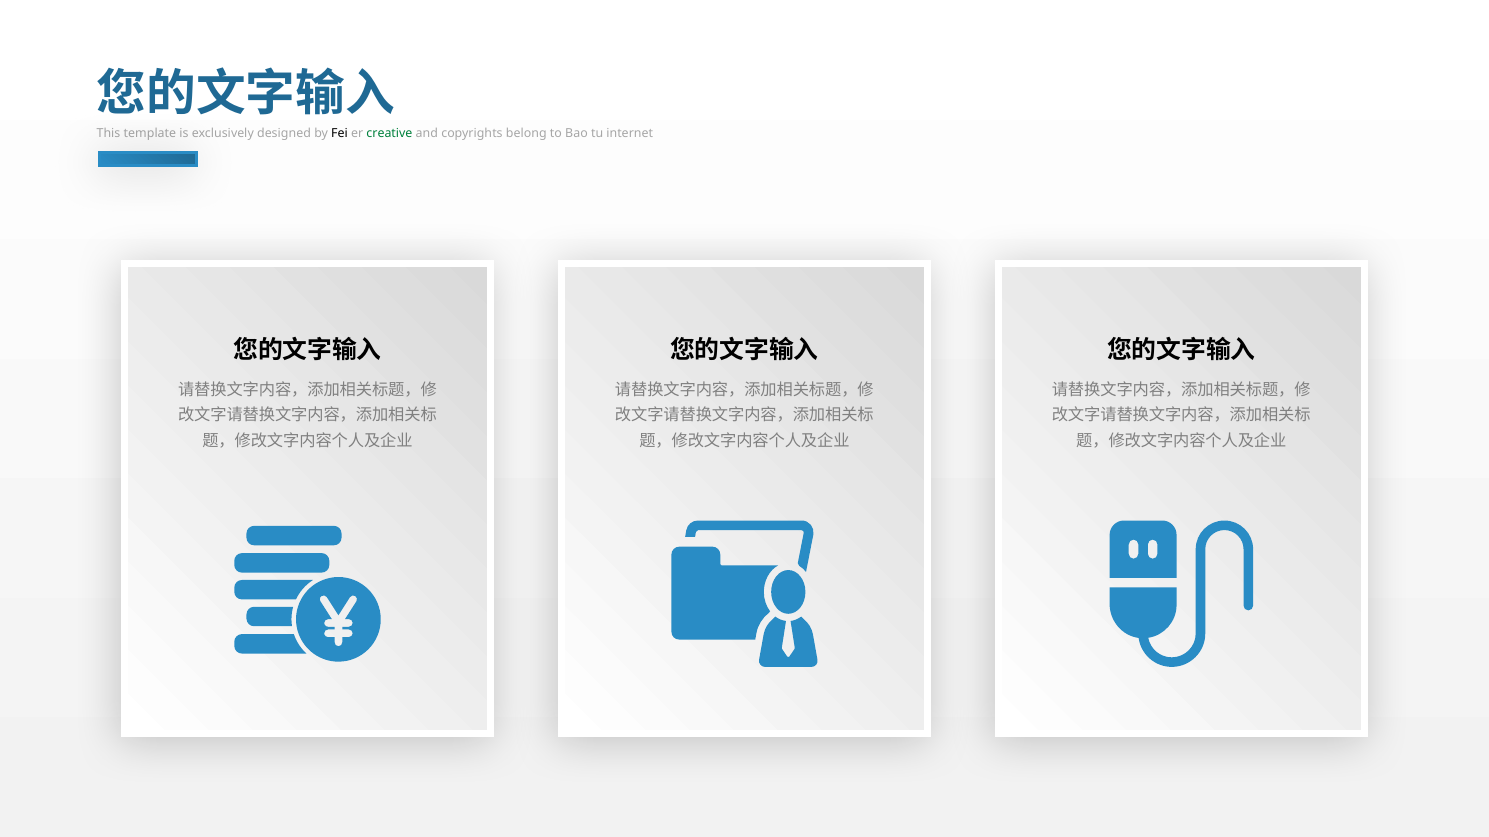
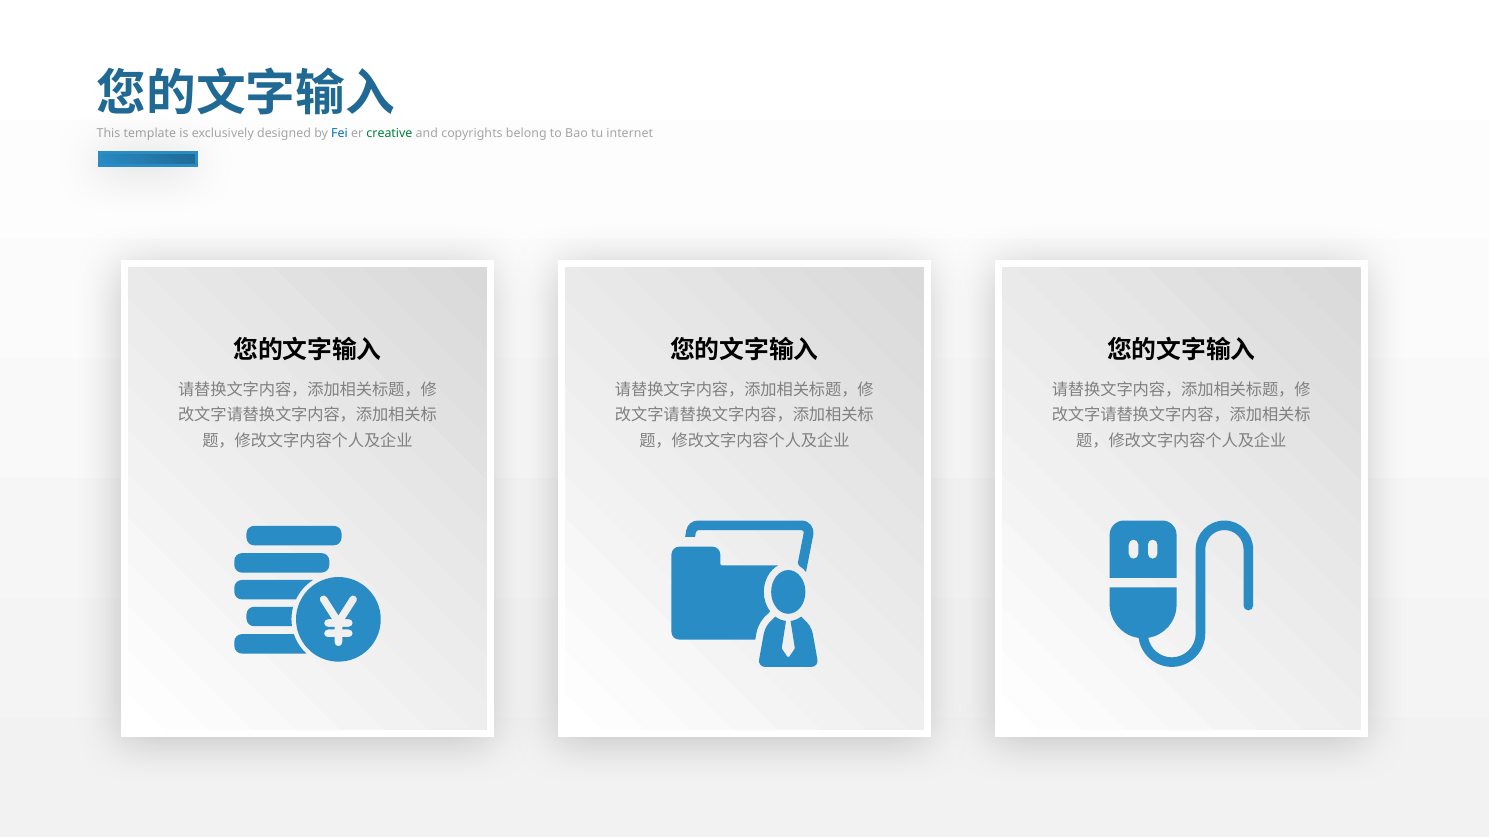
Fei colour: black -> blue
